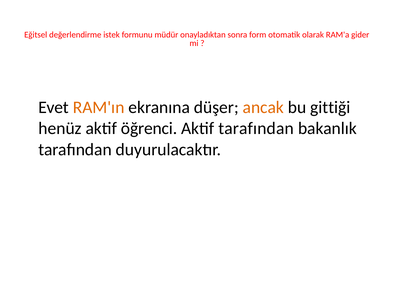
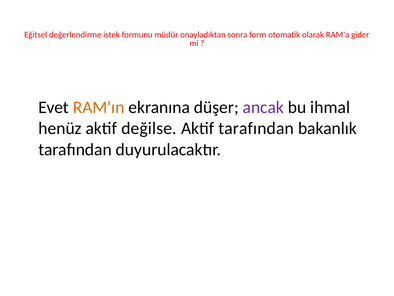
ancak colour: orange -> purple
gittiği: gittiği -> ihmal
öğrenci: öğrenci -> değilse
